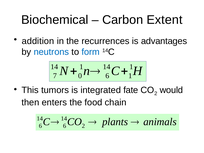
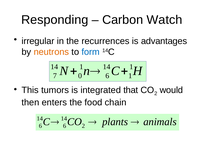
Biochemical: Biochemical -> Responding
Extent: Extent -> Watch
addition: addition -> irregular
neutrons colour: blue -> orange
fate: fate -> that
